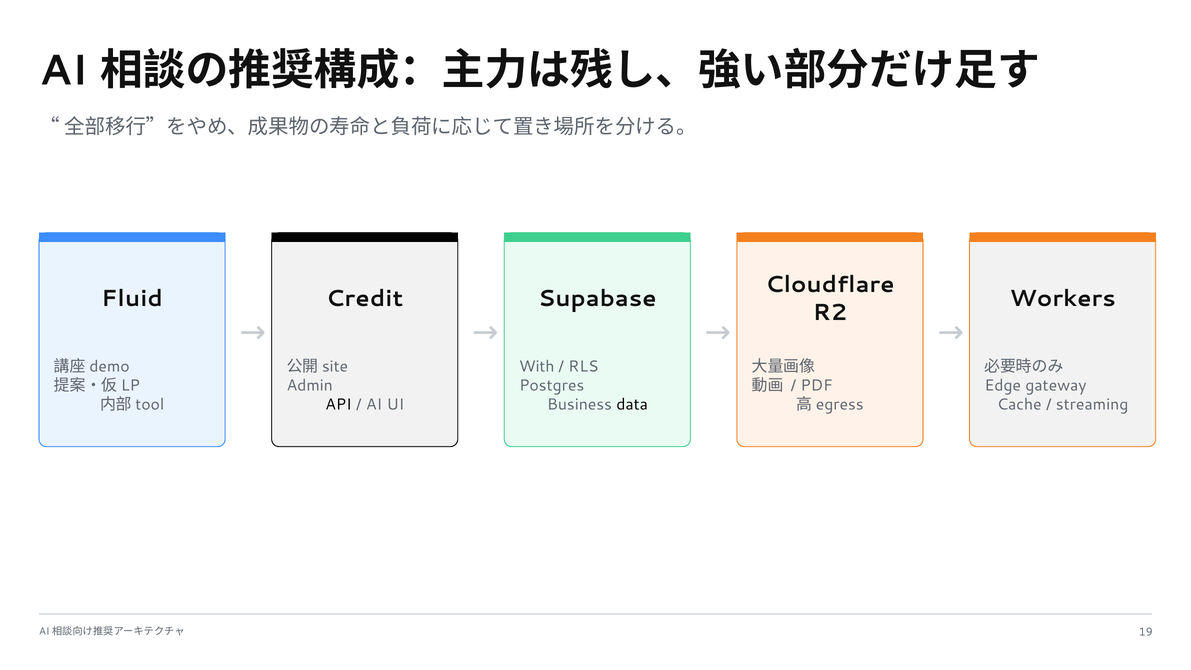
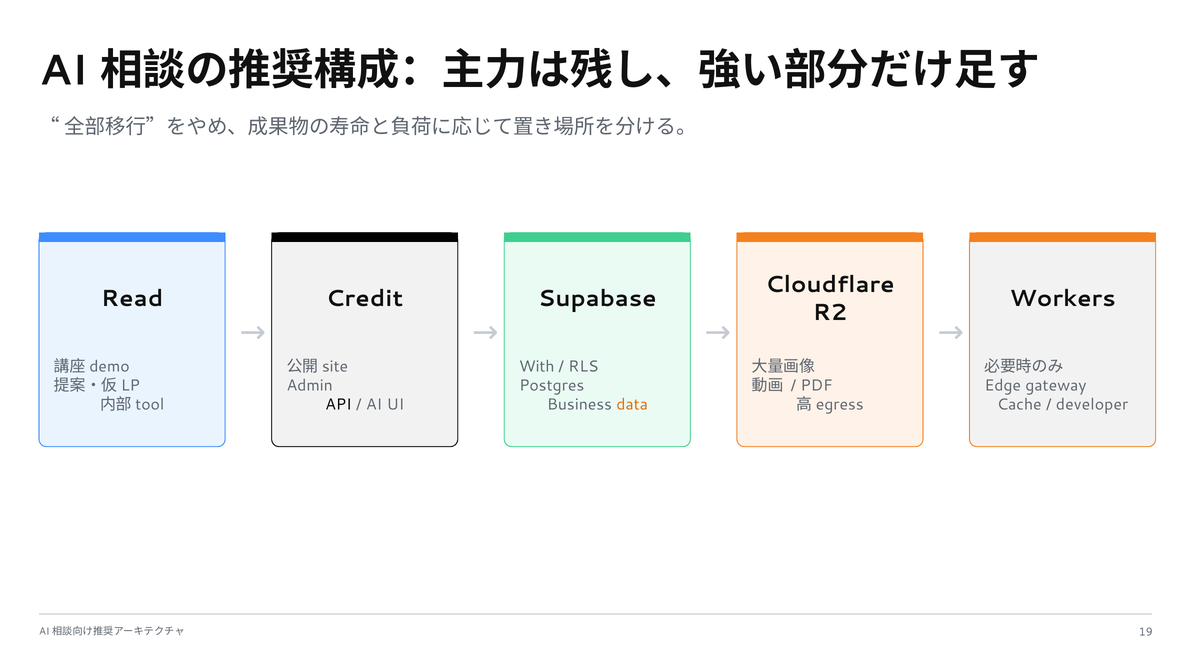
Fluid: Fluid -> Read
data colour: black -> orange
streaming: streaming -> developer
